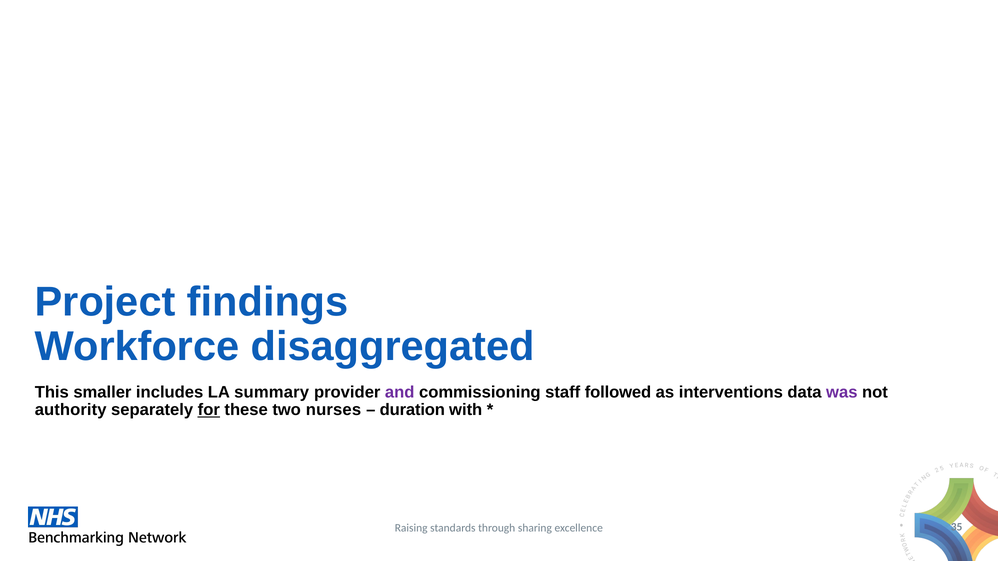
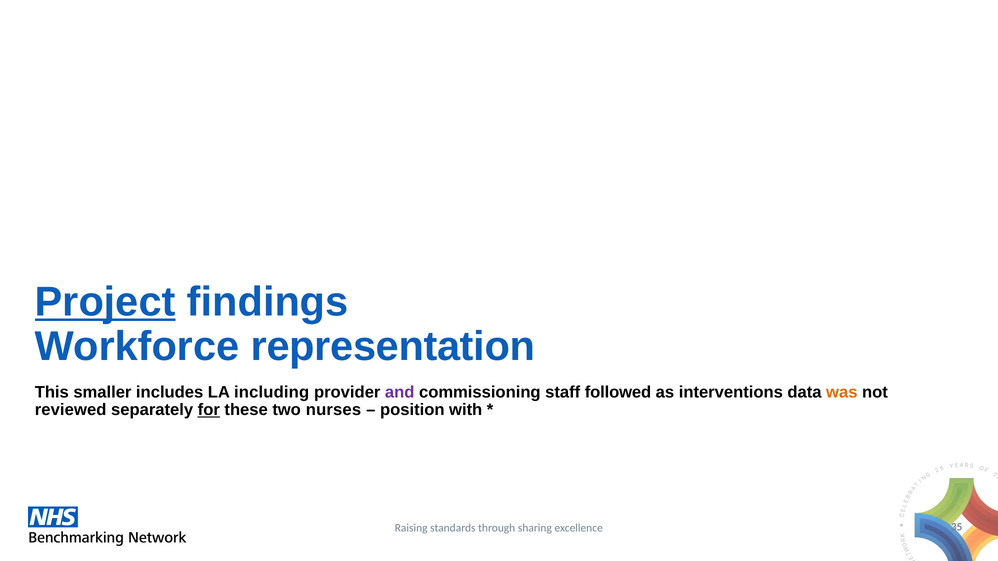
Project underline: none -> present
disaggregated: disaggregated -> representation
summary: summary -> including
was colour: purple -> orange
authority: authority -> reviewed
duration: duration -> position
